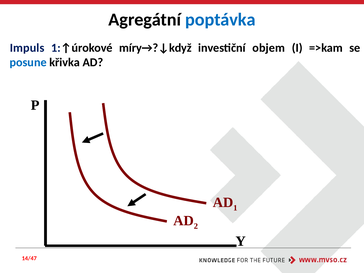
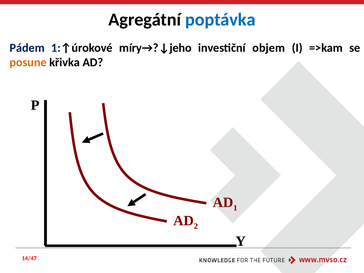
Impuls: Impuls -> Pádem
míry→?↓když: míry→?↓když -> míry→?↓jeho
posune colour: blue -> orange
